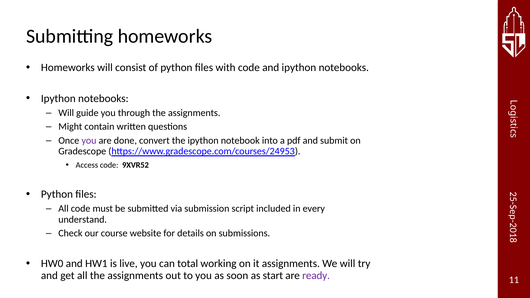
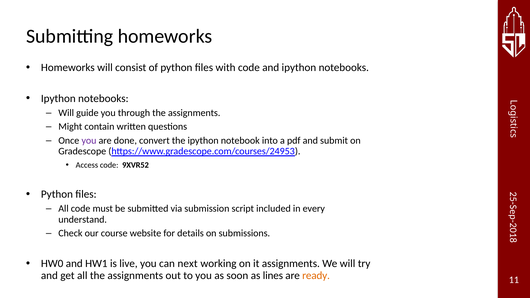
total: total -> next
start: start -> lines
ready colour: purple -> orange
